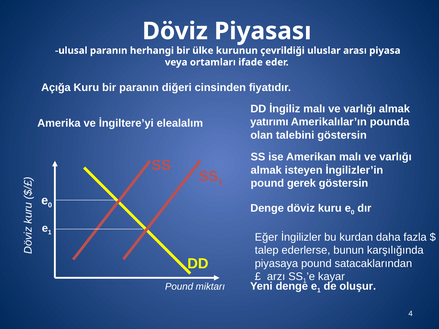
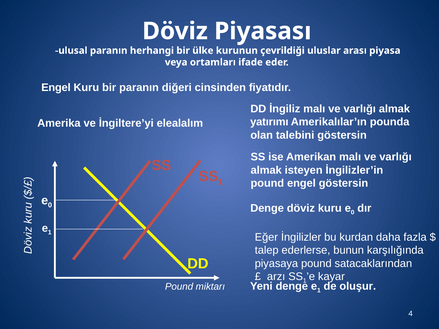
Açığa at (56, 88): Açığa -> Engel
pound gerek: gerek -> engel
